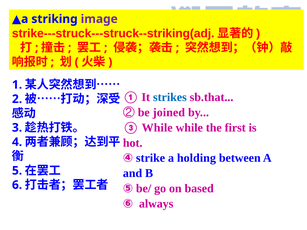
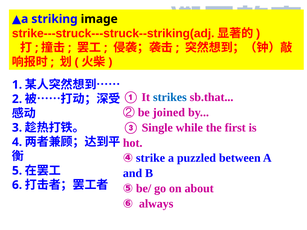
image colour: purple -> black
③ While: While -> Single
holding: holding -> puzzled
based: based -> about
